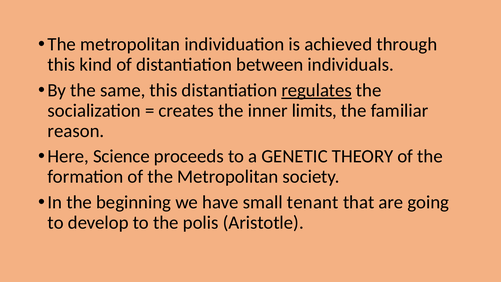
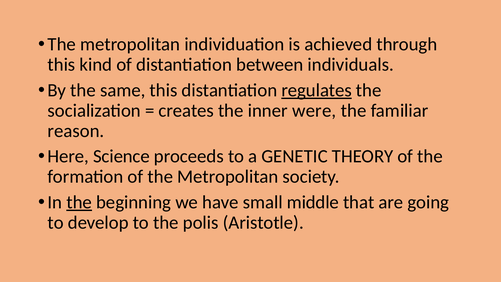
limits: limits -> were
the at (79, 202) underline: none -> present
tenant: tenant -> middle
